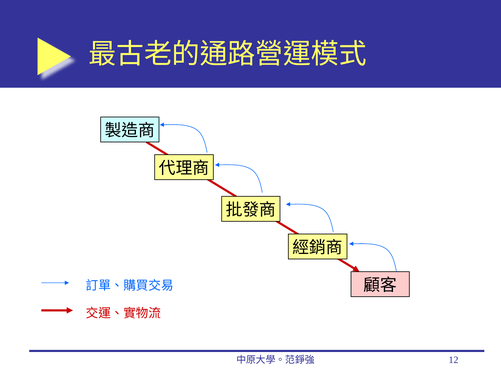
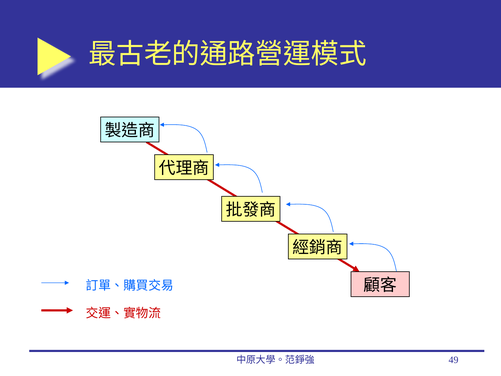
12: 12 -> 49
